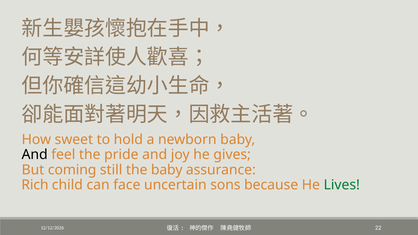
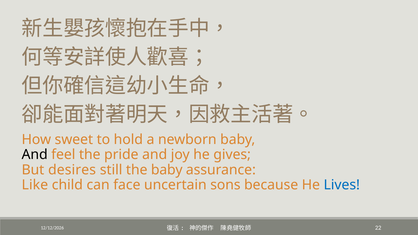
coming: coming -> desires
Rich: Rich -> Like
Lives colour: green -> blue
